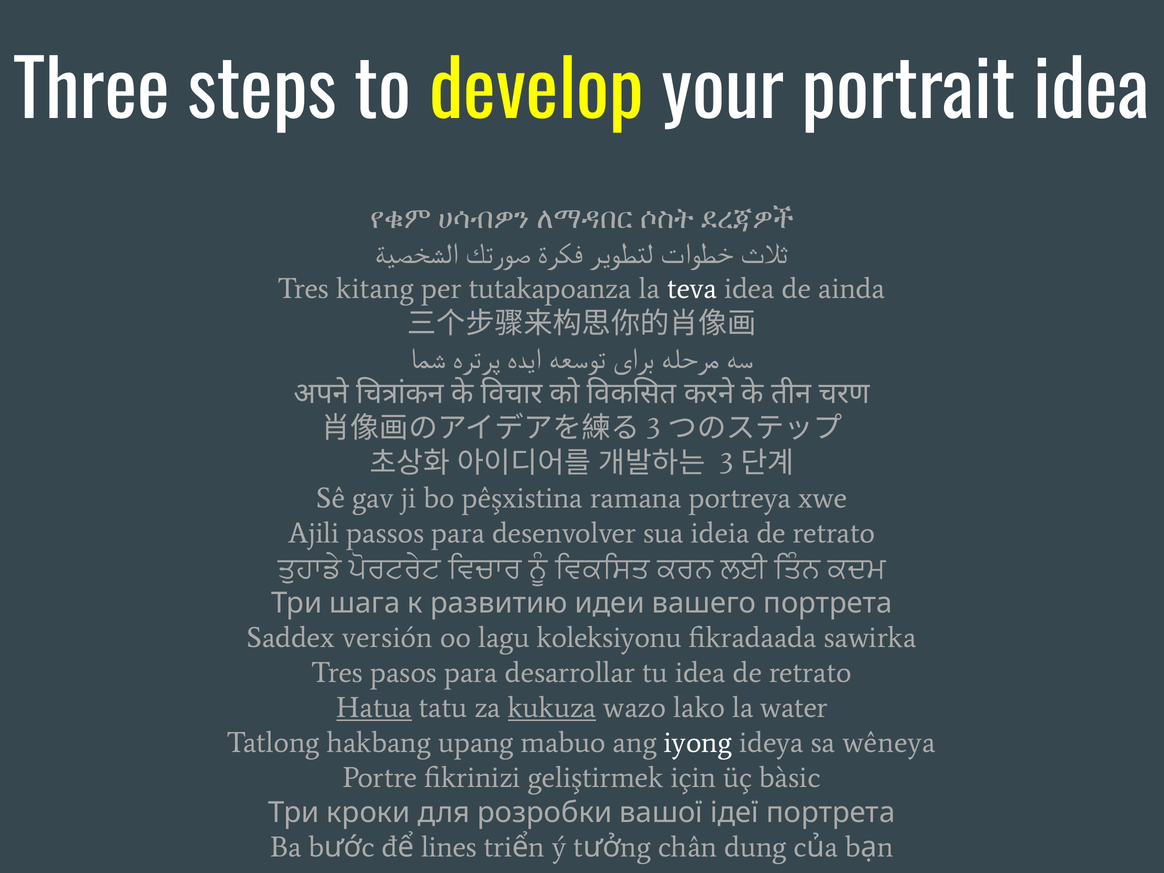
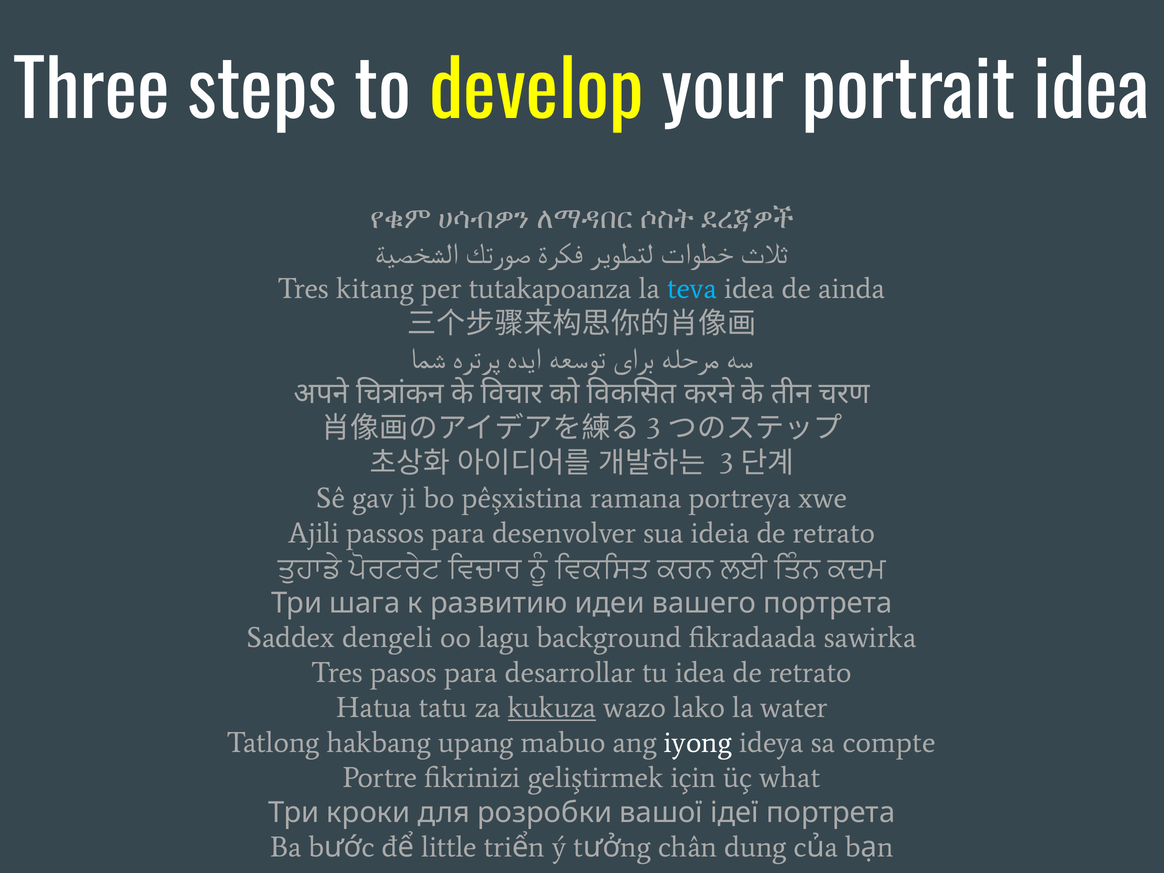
teva colour: white -> light blue
versión: versión -> dengeli
koleksiyonu: koleksiyonu -> background
Hatua underline: present -> none
wêneya: wêneya -> compte
bàsic: bàsic -> what
lines: lines -> little
